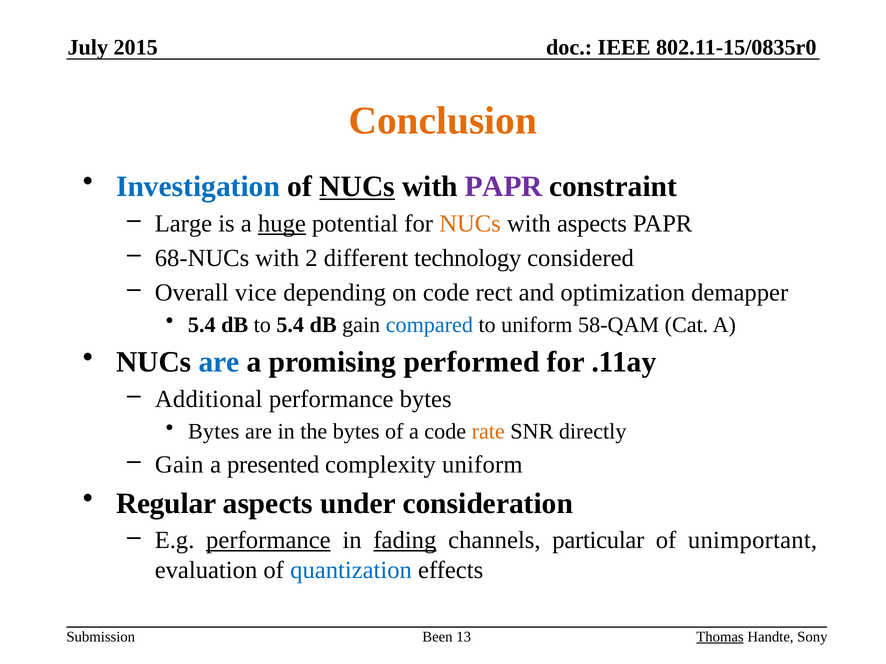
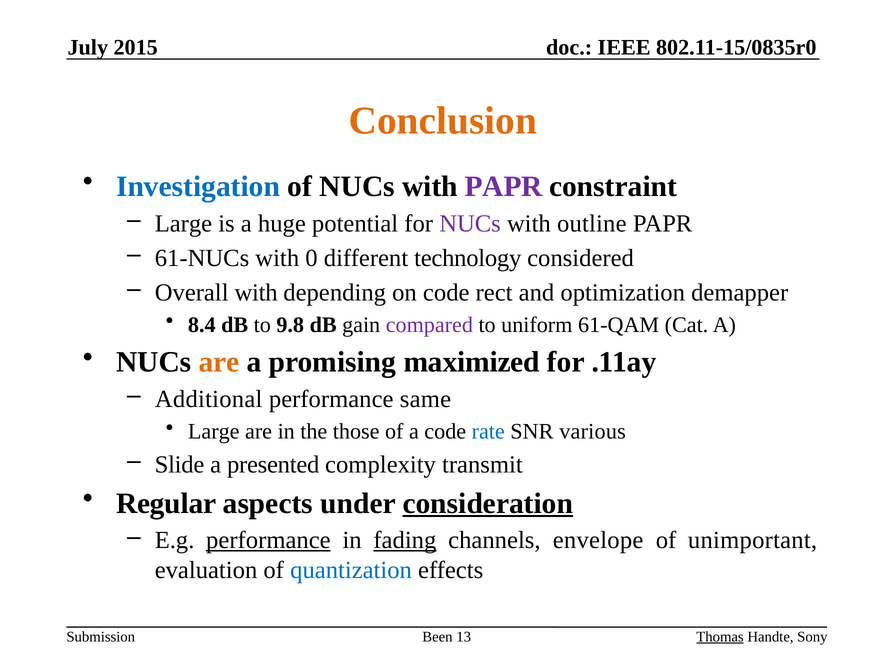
NUCs at (357, 187) underline: present -> none
huge underline: present -> none
NUCs at (470, 224) colour: orange -> purple
with aspects: aspects -> outline
68-NUCs: 68-NUCs -> 61-NUCs
2: 2 -> 0
Overall vice: vice -> with
5.4 at (202, 325): 5.4 -> 8.4
to 5.4: 5.4 -> 9.8
compared colour: blue -> purple
58-QAM: 58-QAM -> 61-QAM
are at (219, 362) colour: blue -> orange
performed: performed -> maximized
performance bytes: bytes -> same
Bytes at (214, 432): Bytes -> Large
the bytes: bytes -> those
rate colour: orange -> blue
directly: directly -> various
Gain at (179, 465): Gain -> Slide
complexity uniform: uniform -> transmit
consideration underline: none -> present
particular: particular -> envelope
